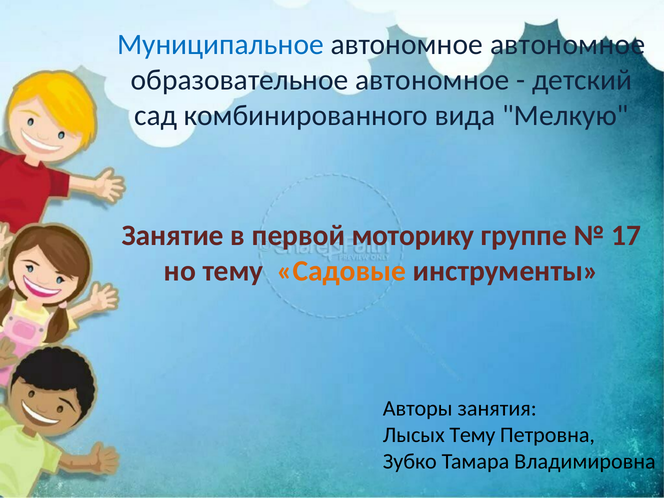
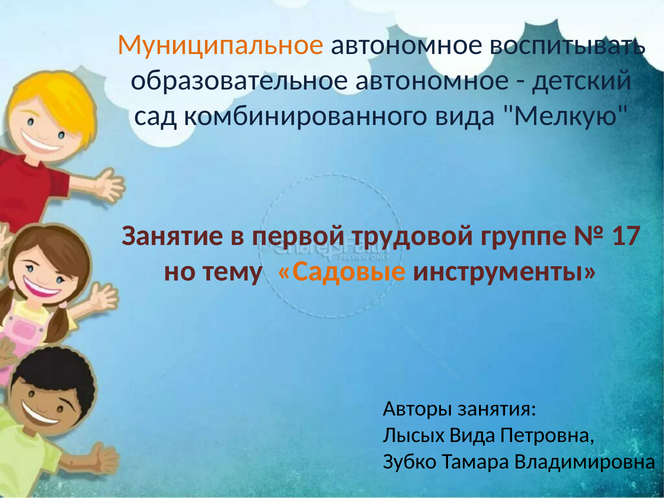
Муниципальное colour: blue -> orange
автономное автономное: автономное -> воспитывать
моторику: моторику -> трудовой
Лысых Тему: Тему -> Вида
